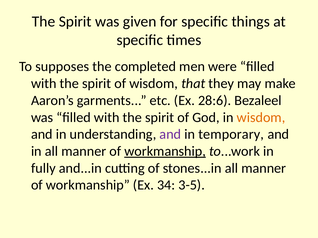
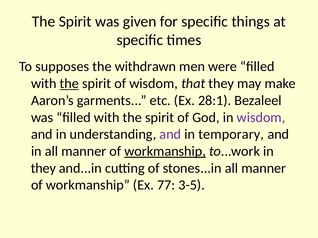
completed: completed -> withdrawn
the at (69, 84) underline: none -> present
28:6: 28:6 -> 28:1
wisdom at (261, 118) colour: orange -> purple
fully at (43, 168): fully -> they
34: 34 -> 77
